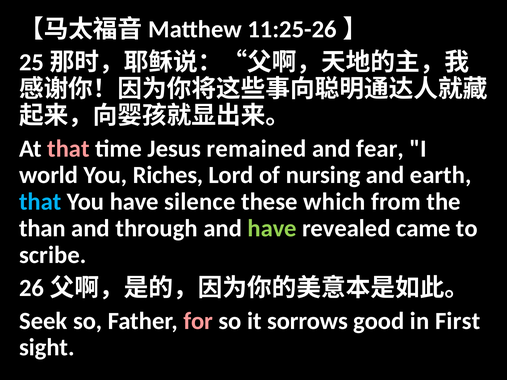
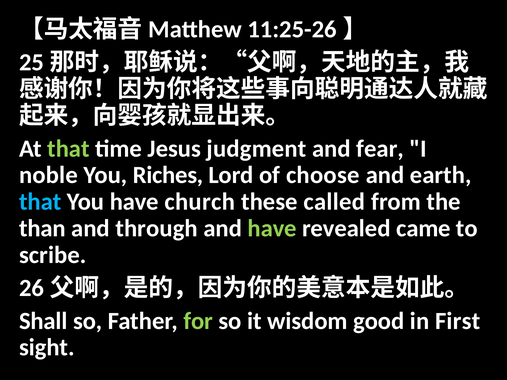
that at (68, 149) colour: pink -> light green
remained: remained -> judgment
world: world -> noble
nursing: nursing -> choose
silence: silence -> church
which: which -> called
Seek: Seek -> Shall
for colour: pink -> light green
sorrows: sorrows -> wisdom
